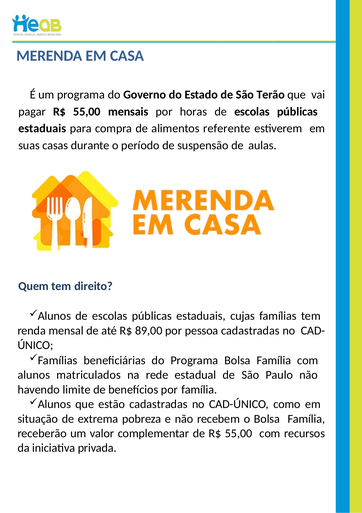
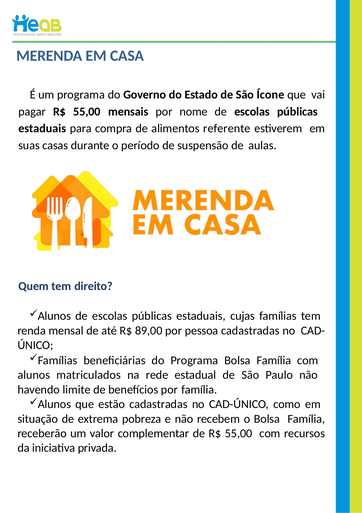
Terão: Terão -> Ícone
horas: horas -> nome
